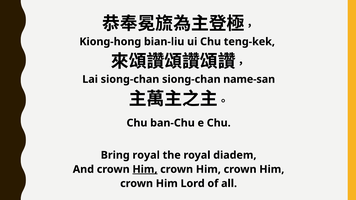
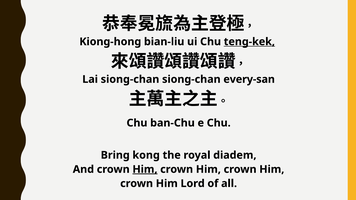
teng-kek underline: none -> present
name-san: name-san -> every-san
Bring royal: royal -> kong
